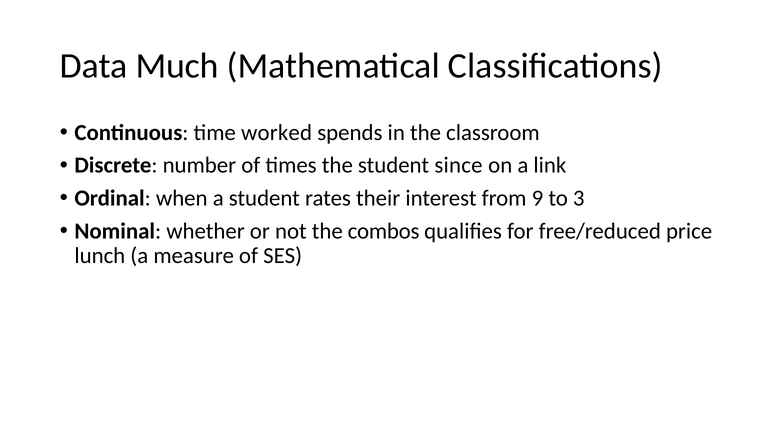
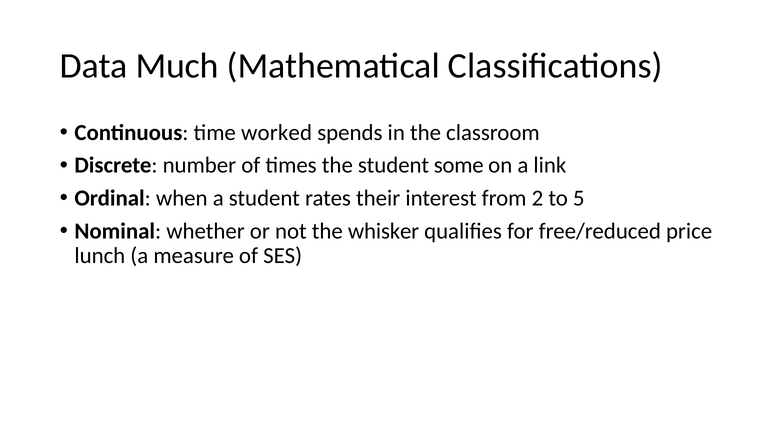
since: since -> some
9: 9 -> 2
3: 3 -> 5
combos: combos -> whisker
